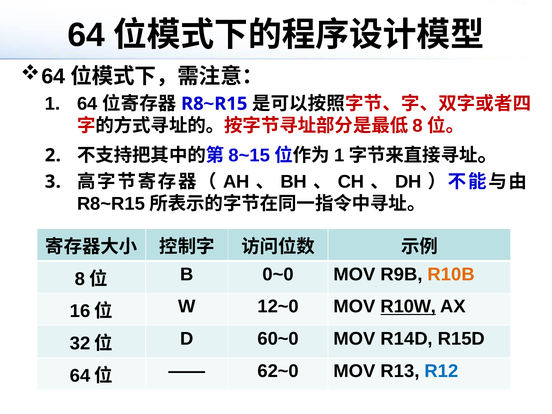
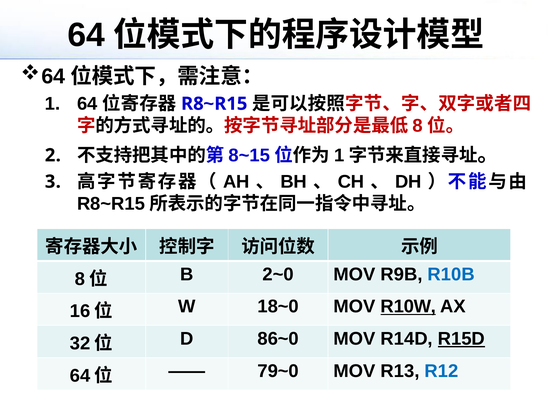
0~0: 0~0 -> 2~0
R10B colour: orange -> blue
12~0: 12~0 -> 18~0
60~0: 60~0 -> 86~0
R15D underline: none -> present
62~0: 62~0 -> 79~0
